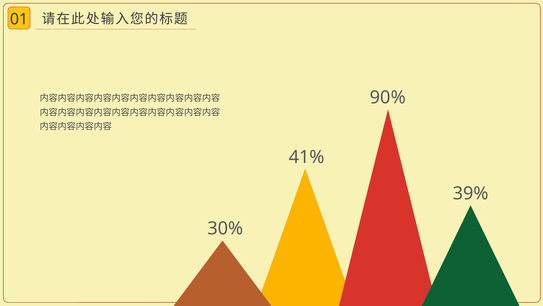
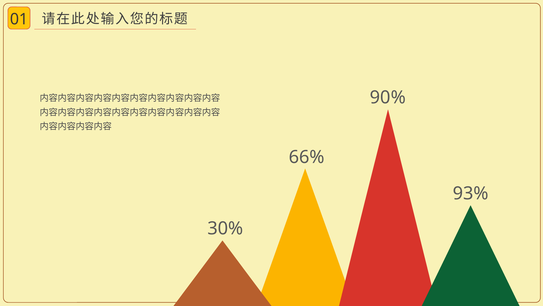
41%: 41% -> 66%
39%: 39% -> 93%
